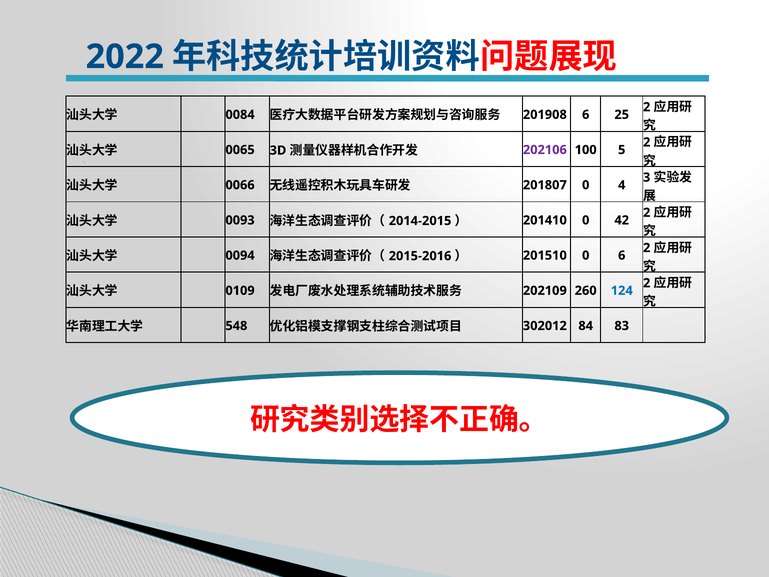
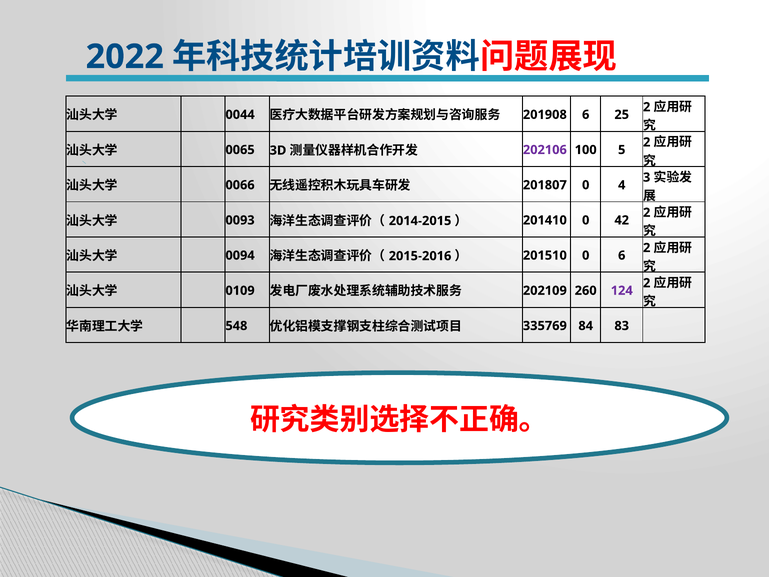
0084: 0084 -> 0044
124 colour: blue -> purple
302012: 302012 -> 335769
